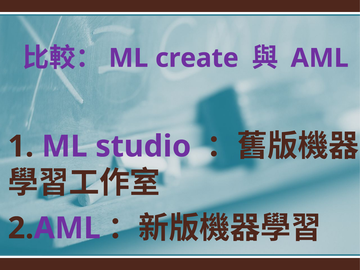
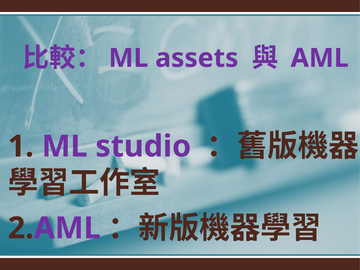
create: create -> assets
